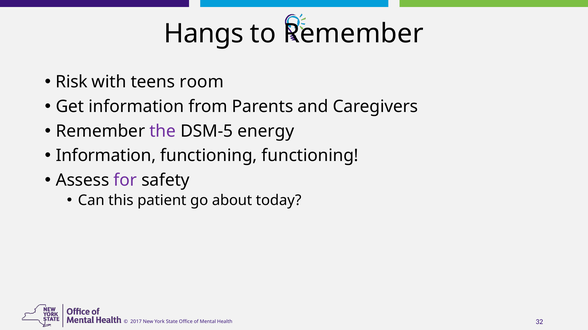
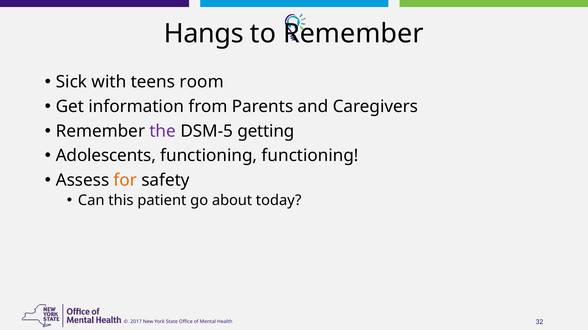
Risk: Risk -> Sick
energy: energy -> getting
Information at (106, 156): Information -> Adolescents
for colour: purple -> orange
